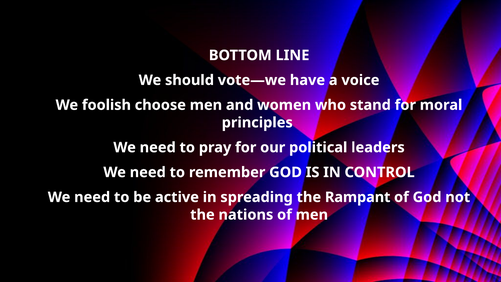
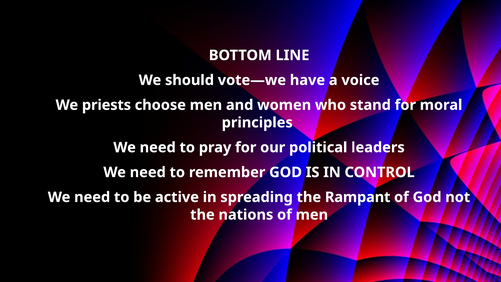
foolish: foolish -> priests
